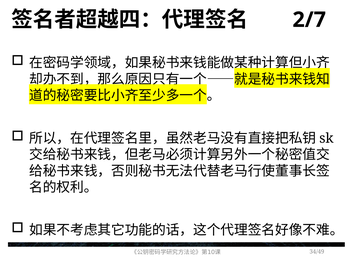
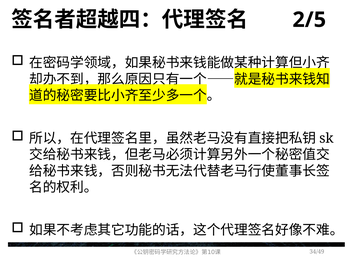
2/7: 2/7 -> 2/5
